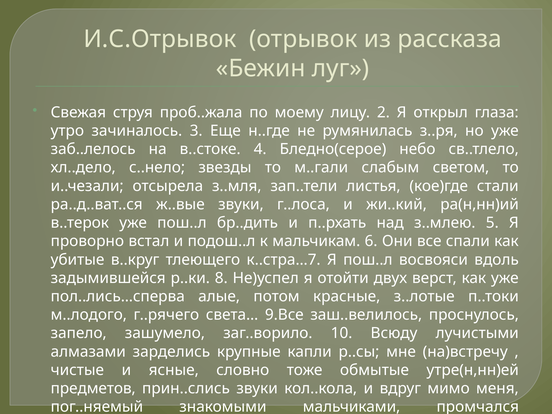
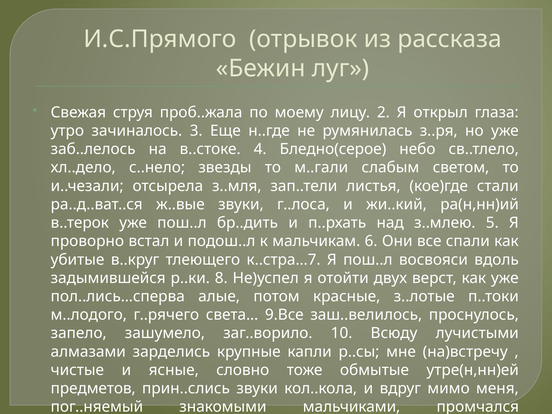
И.С.Отрывок: И.С.Отрывок -> И.С.Прямого
